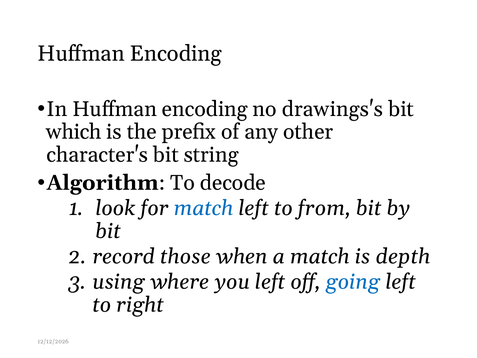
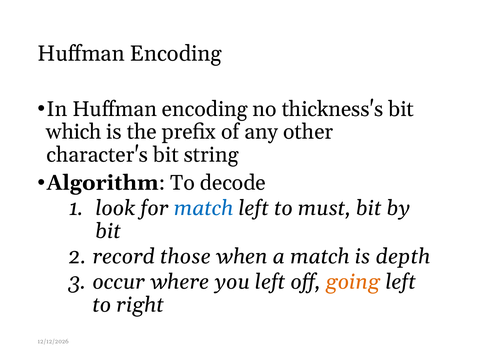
drawings's: drawings's -> thickness's
from: from -> must
using: using -> occur
going colour: blue -> orange
